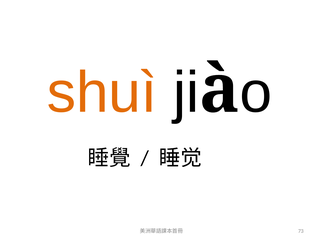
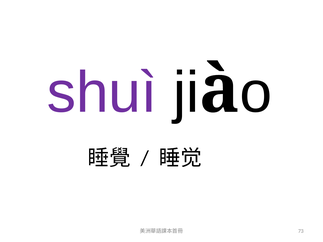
shuì colour: orange -> purple
